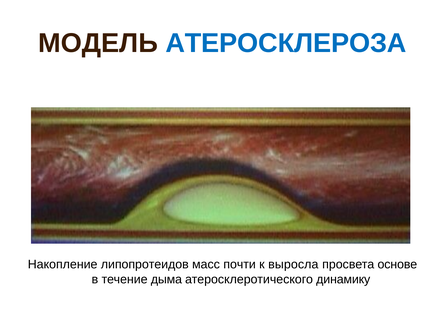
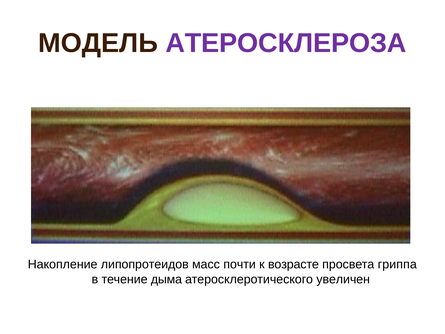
АТЕРОСКЛЕРОЗА colour: blue -> purple
выросла: выросла -> возрасте
основе: основе -> гриппа
динамику: динамику -> увеличен
